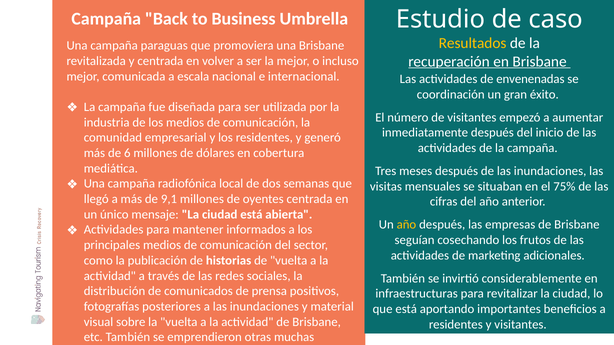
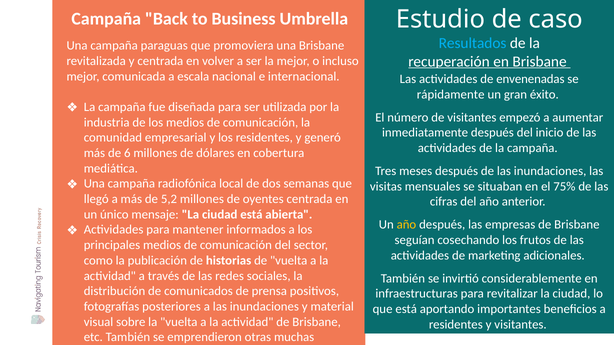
Resultados colour: yellow -> light blue
coordinación at (451, 94): coordinación -> rápidamente
9,1: 9,1 -> 5,2
